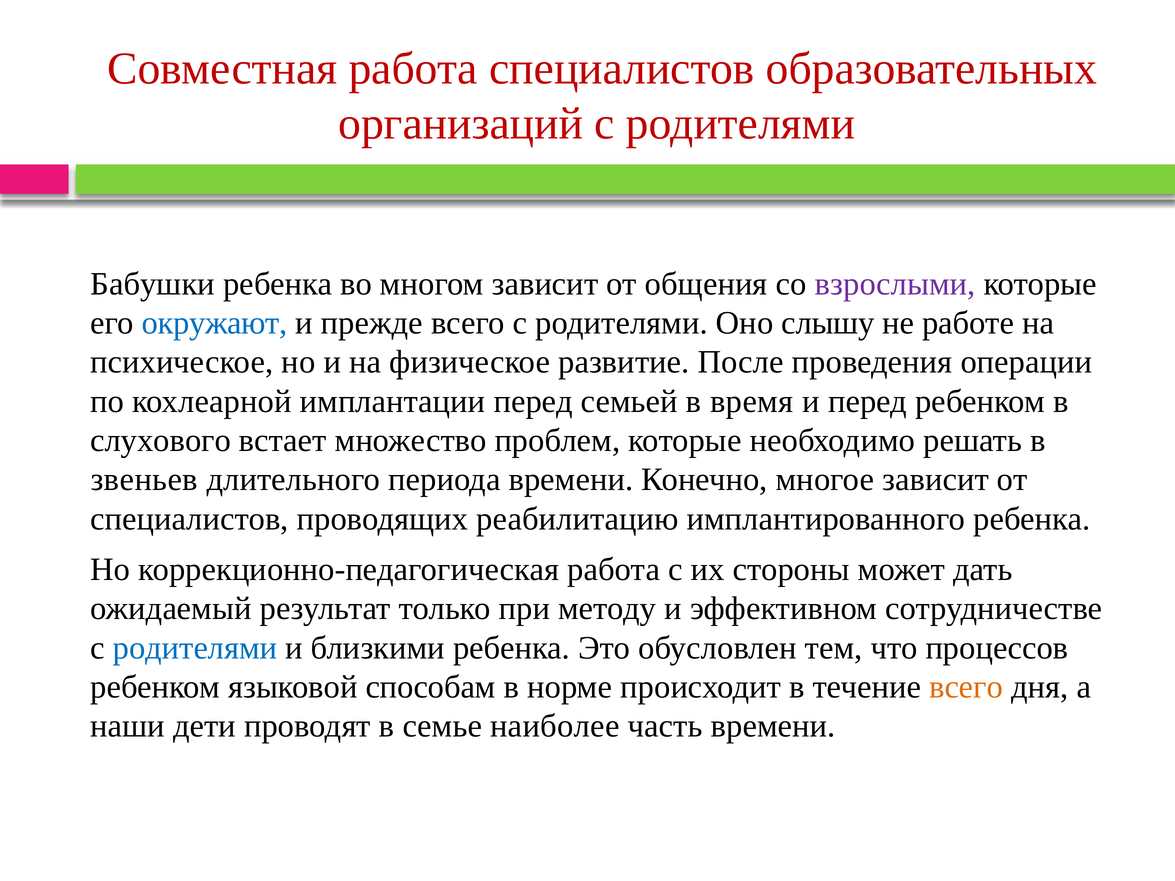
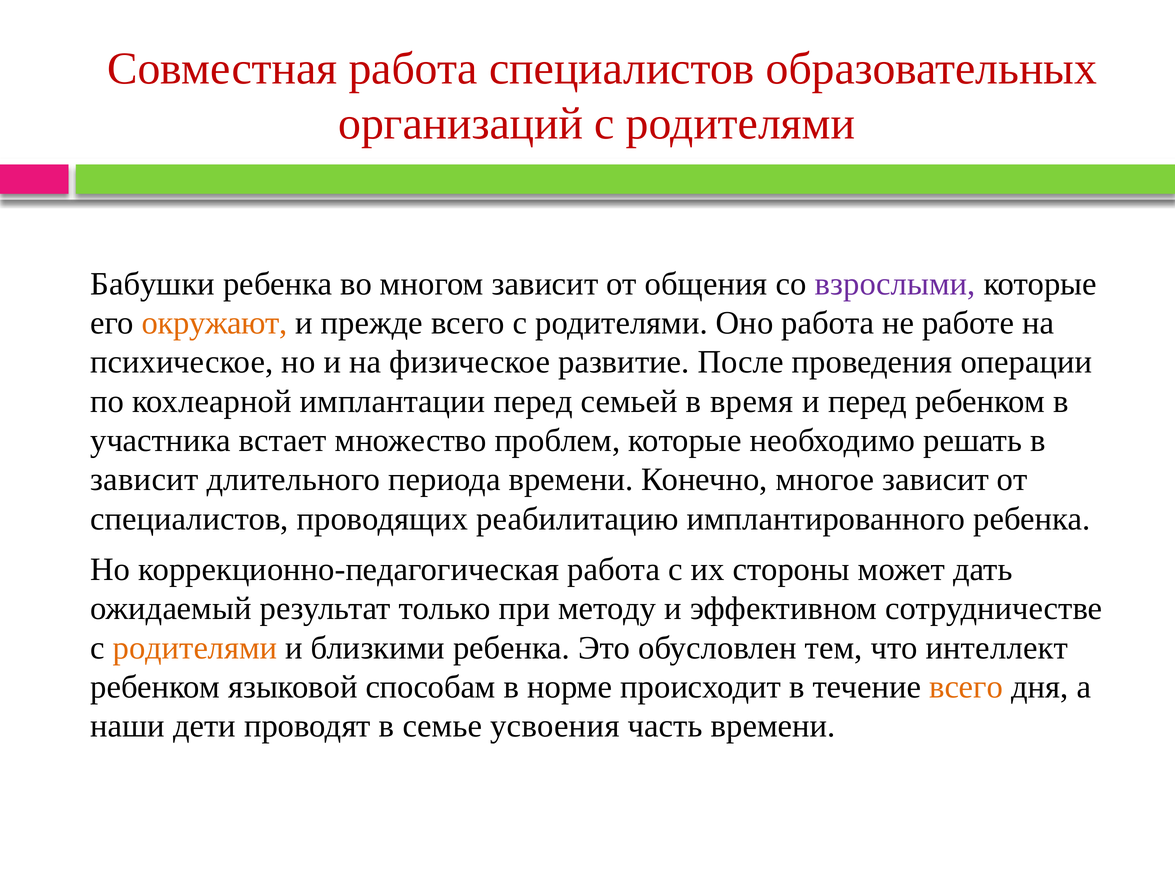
окружают colour: blue -> orange
Оно слышу: слышу -> работа
слухового: слухового -> участника
звеньев at (144, 480): звеньев -> зависит
родителями at (195, 648) colour: blue -> orange
процессов: процессов -> интеллект
наиболее: наиболее -> усвоения
